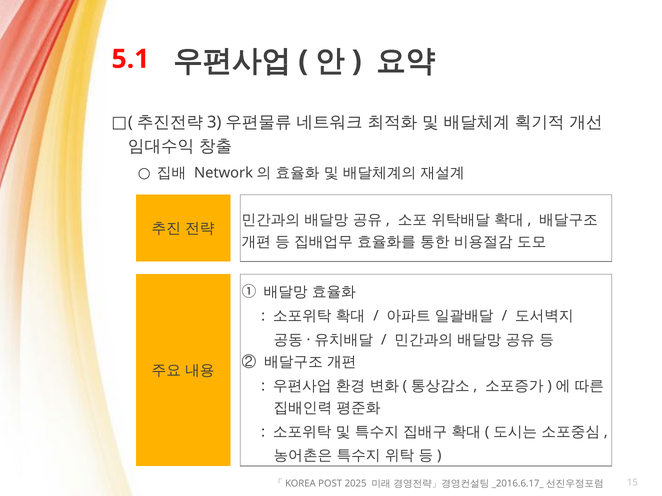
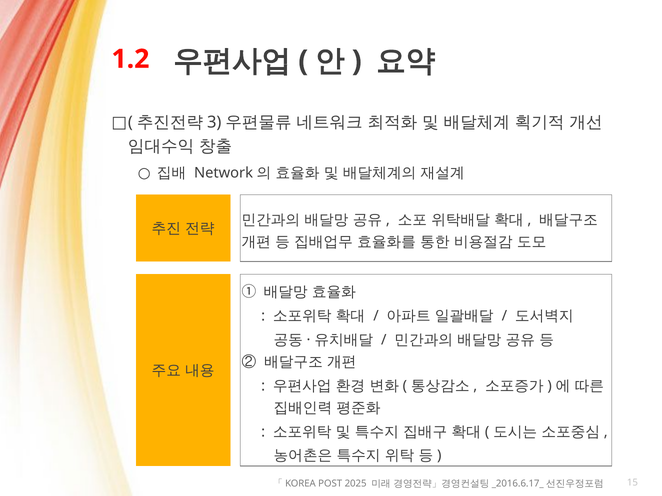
5.1: 5.1 -> 1.2
